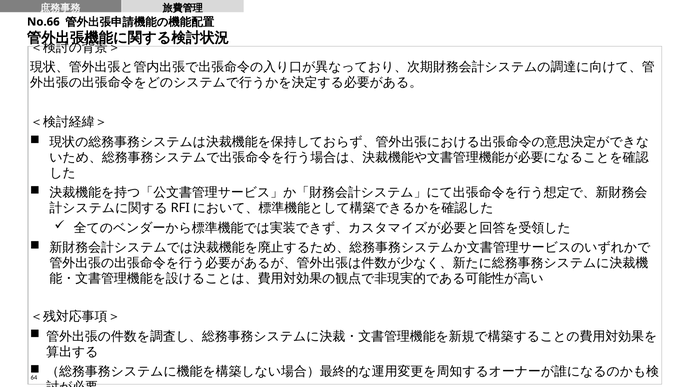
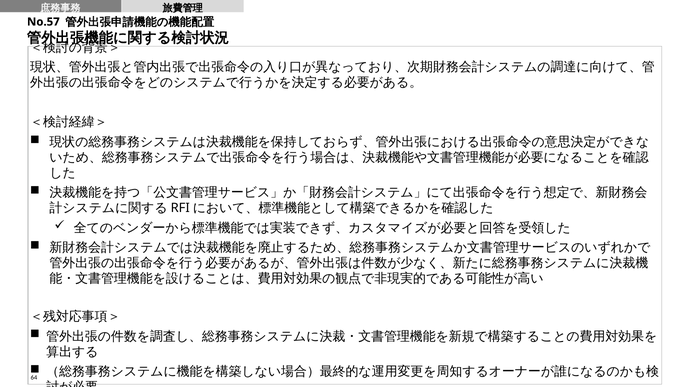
No.66: No.66 -> No.57
